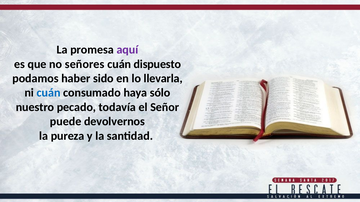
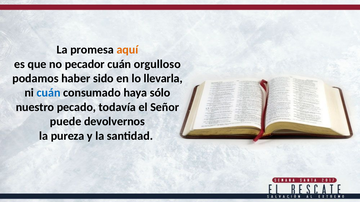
aquí colour: purple -> orange
señores: señores -> pecador
dispuesto: dispuesto -> orgulloso
